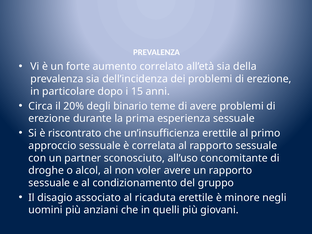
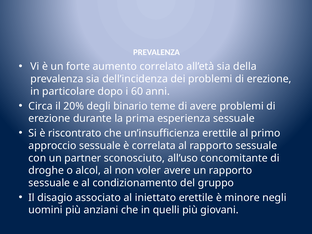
15: 15 -> 60
ricaduta: ricaduta -> iniettato
